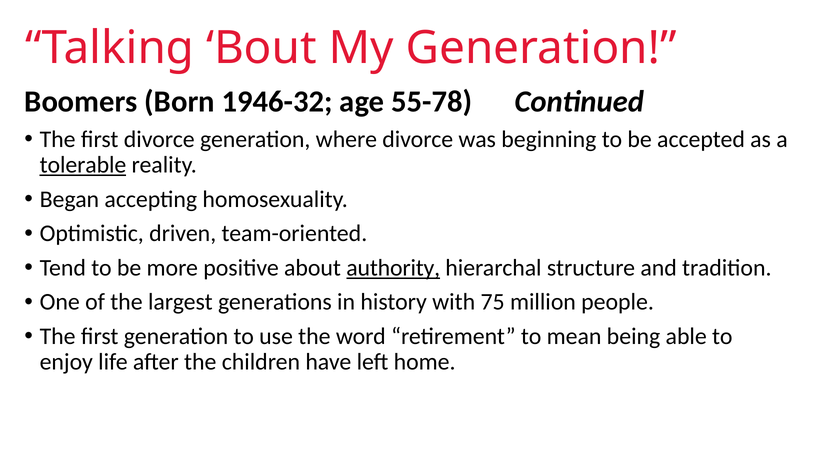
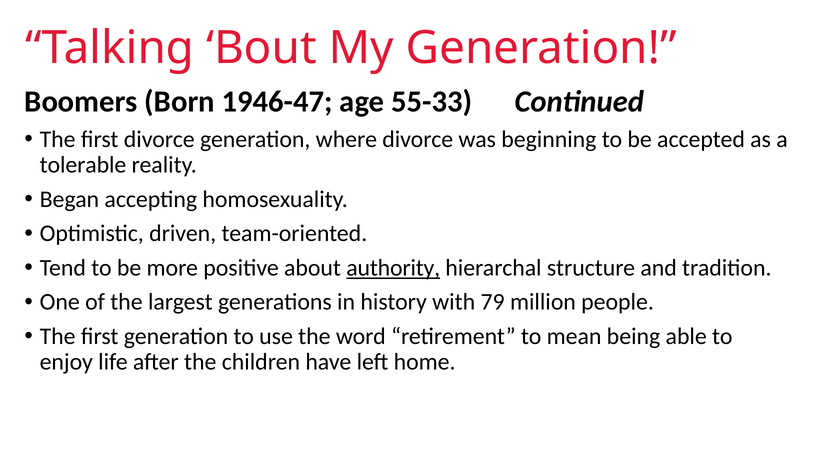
1946-32: 1946-32 -> 1946-47
55-78: 55-78 -> 55-33
tolerable underline: present -> none
75: 75 -> 79
